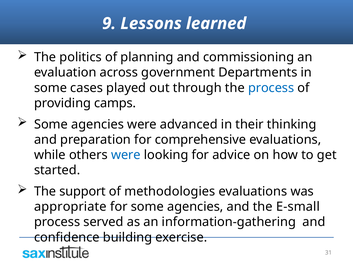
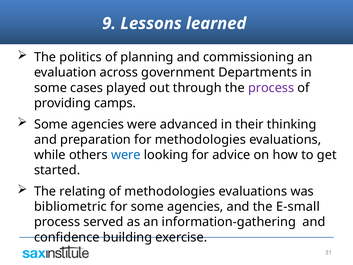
process at (271, 88) colour: blue -> purple
for comprehensive: comprehensive -> methodologies
support: support -> relating
appropriate: appropriate -> bibliometric
